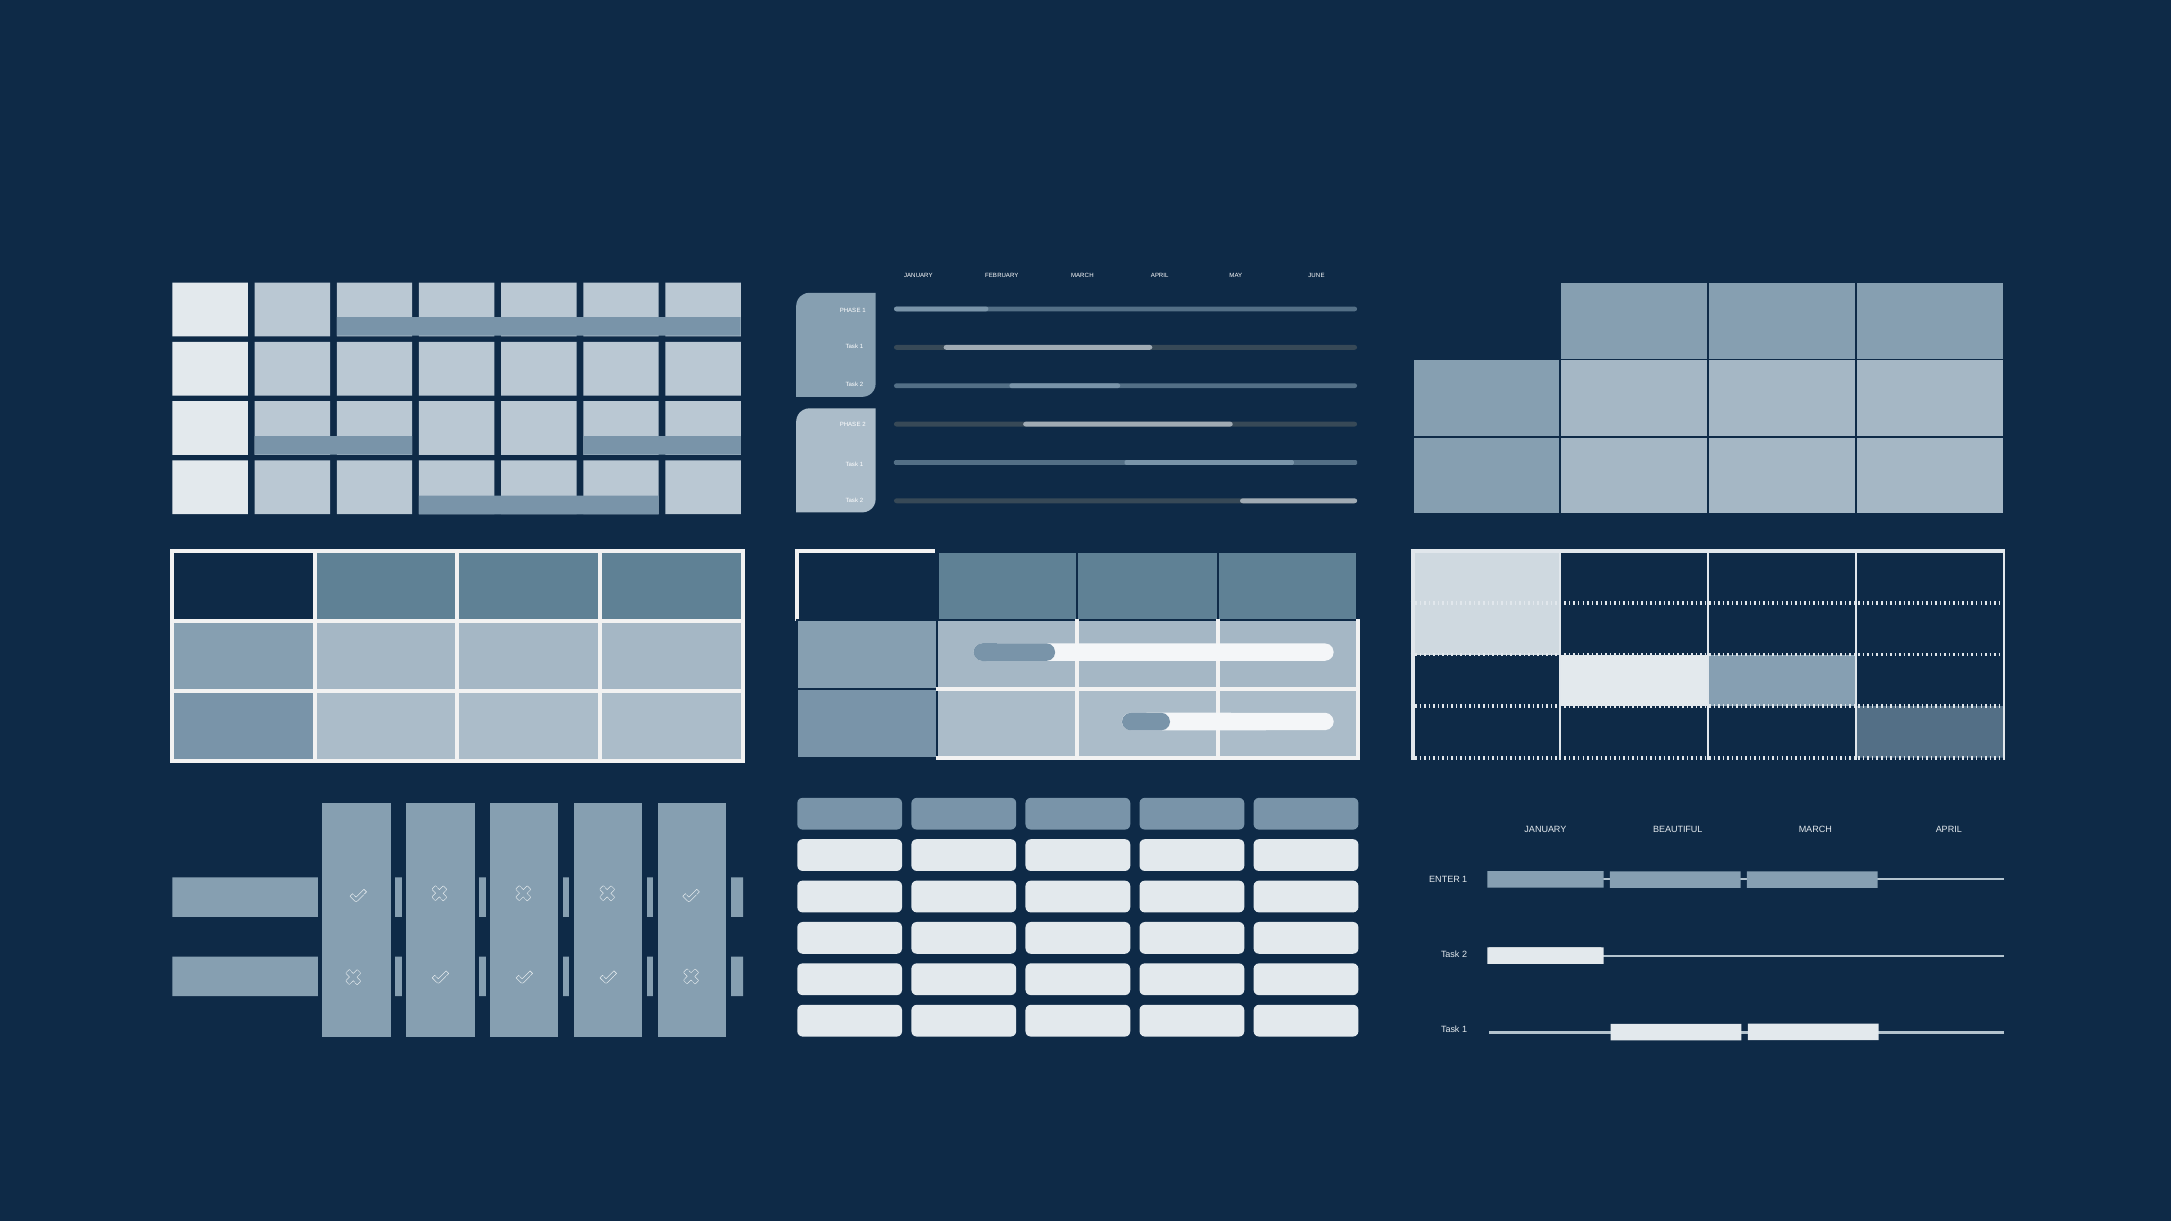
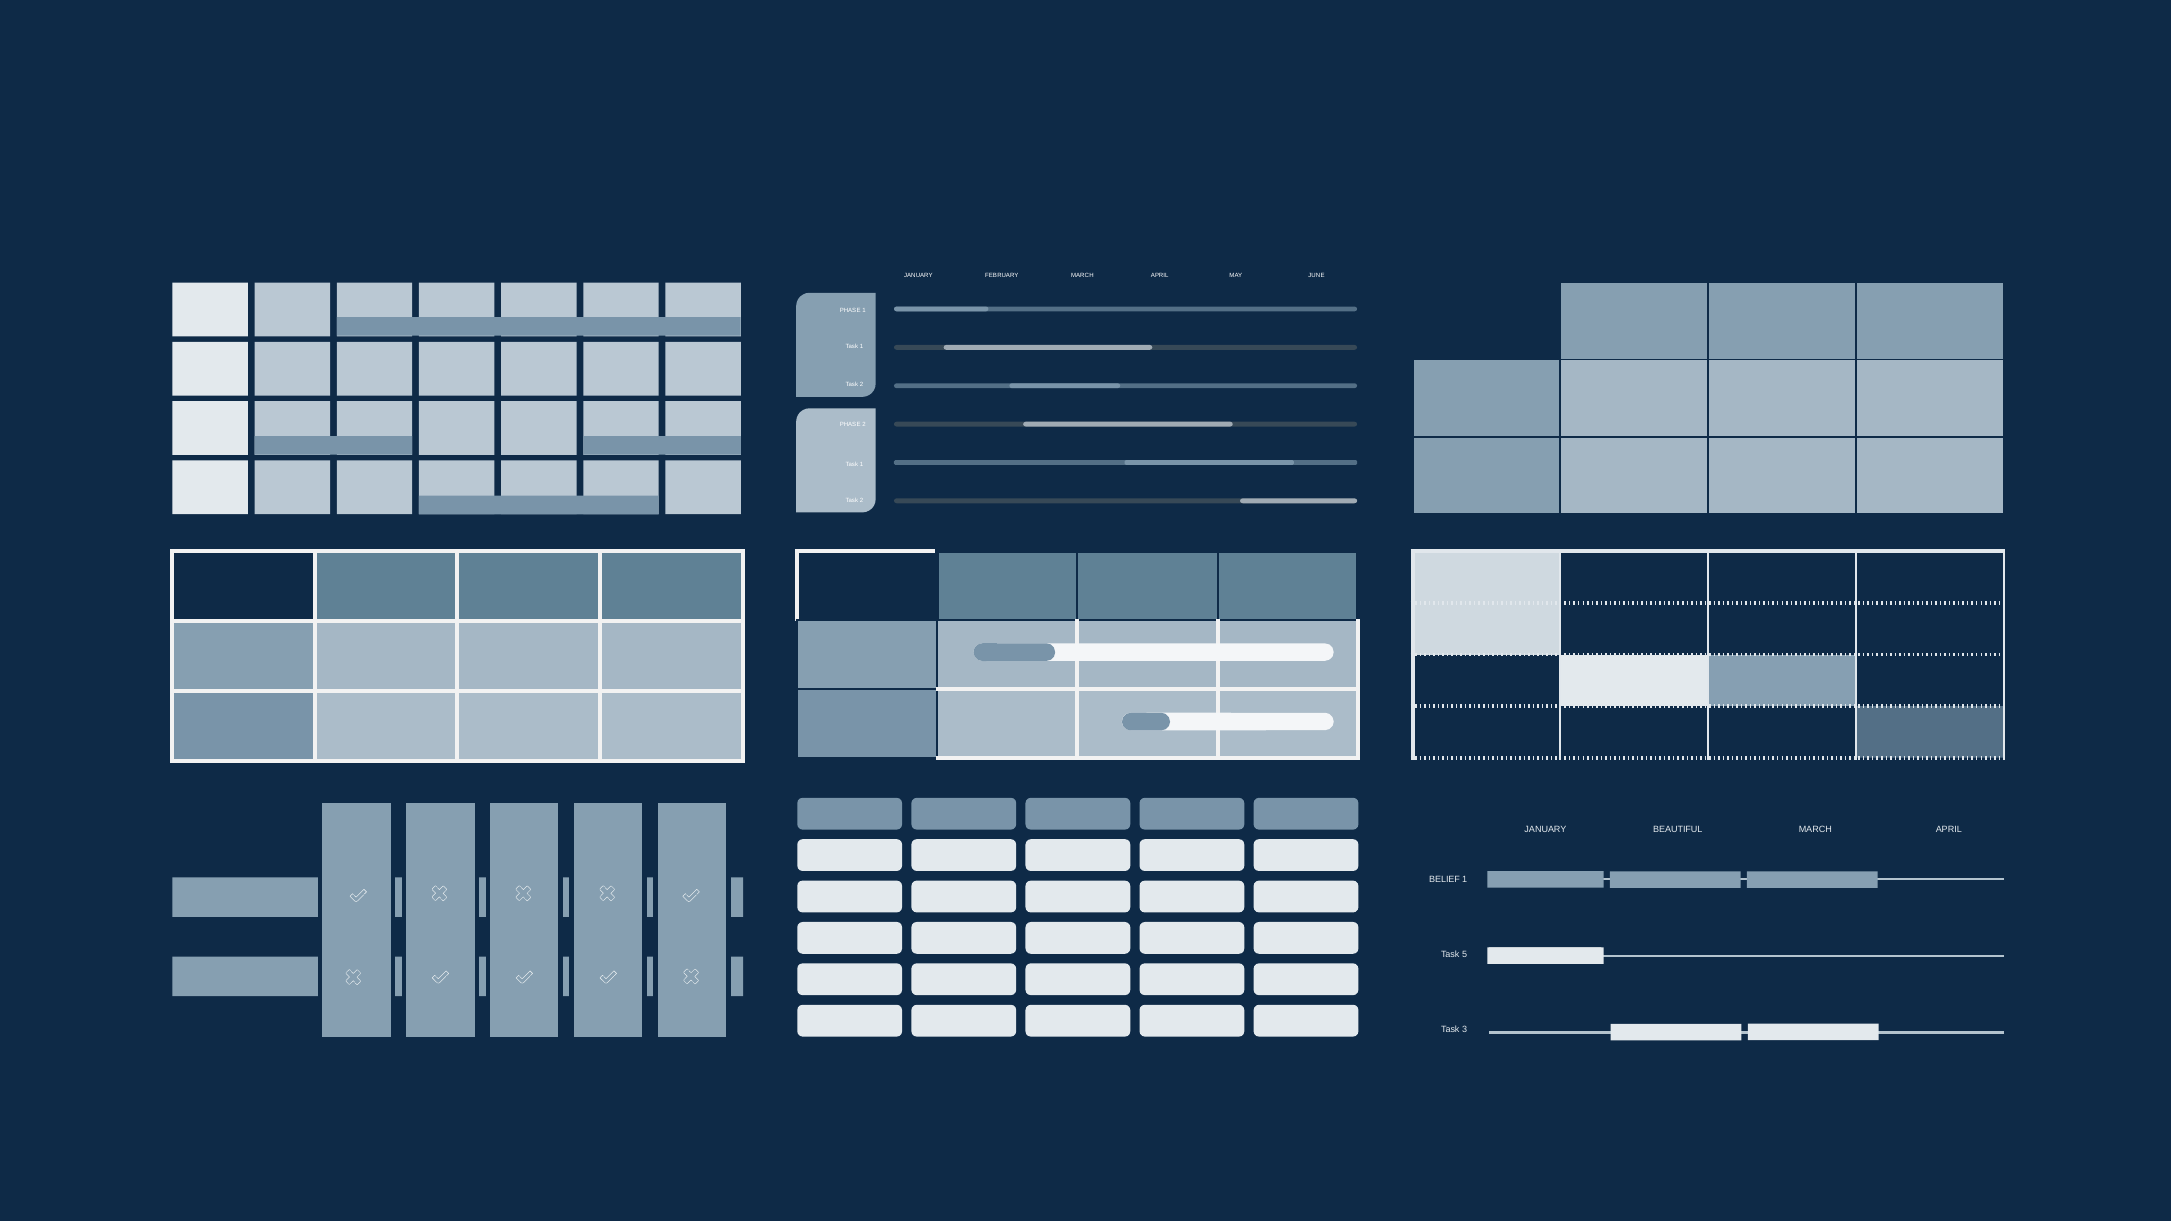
ENTER: ENTER -> BELIEF
2 at (1465, 955): 2 -> 5
1 at (1465, 1030): 1 -> 3
